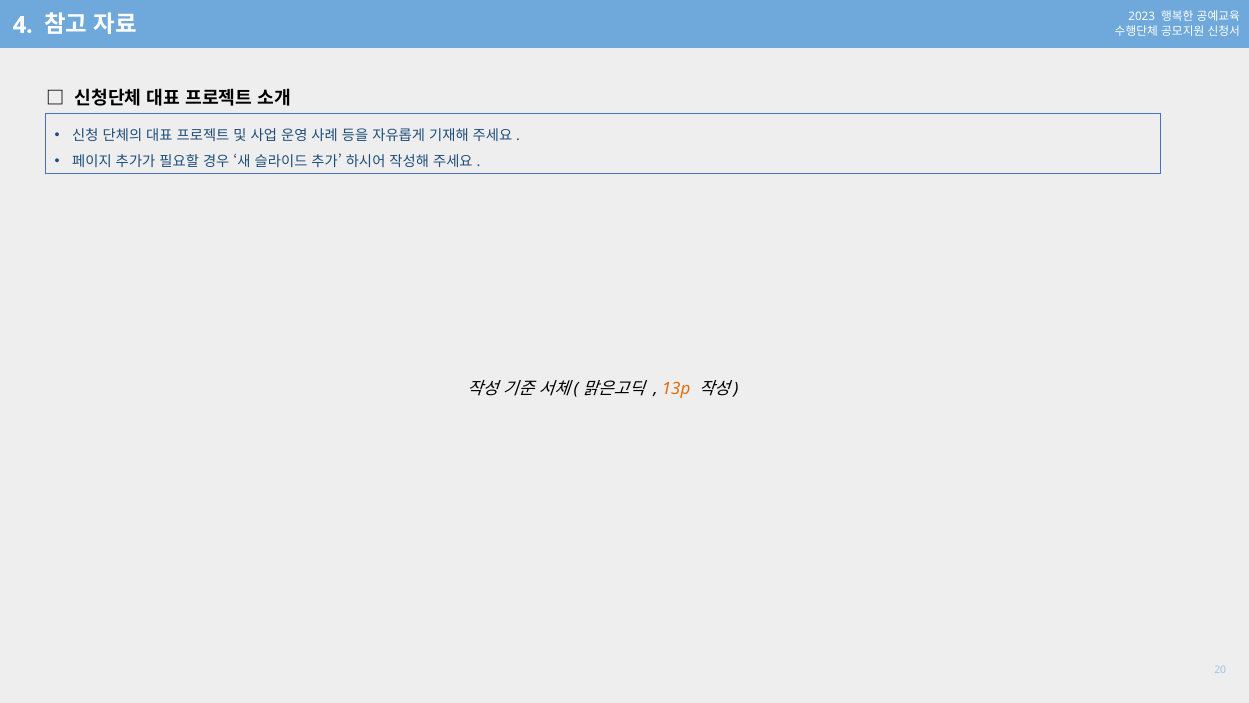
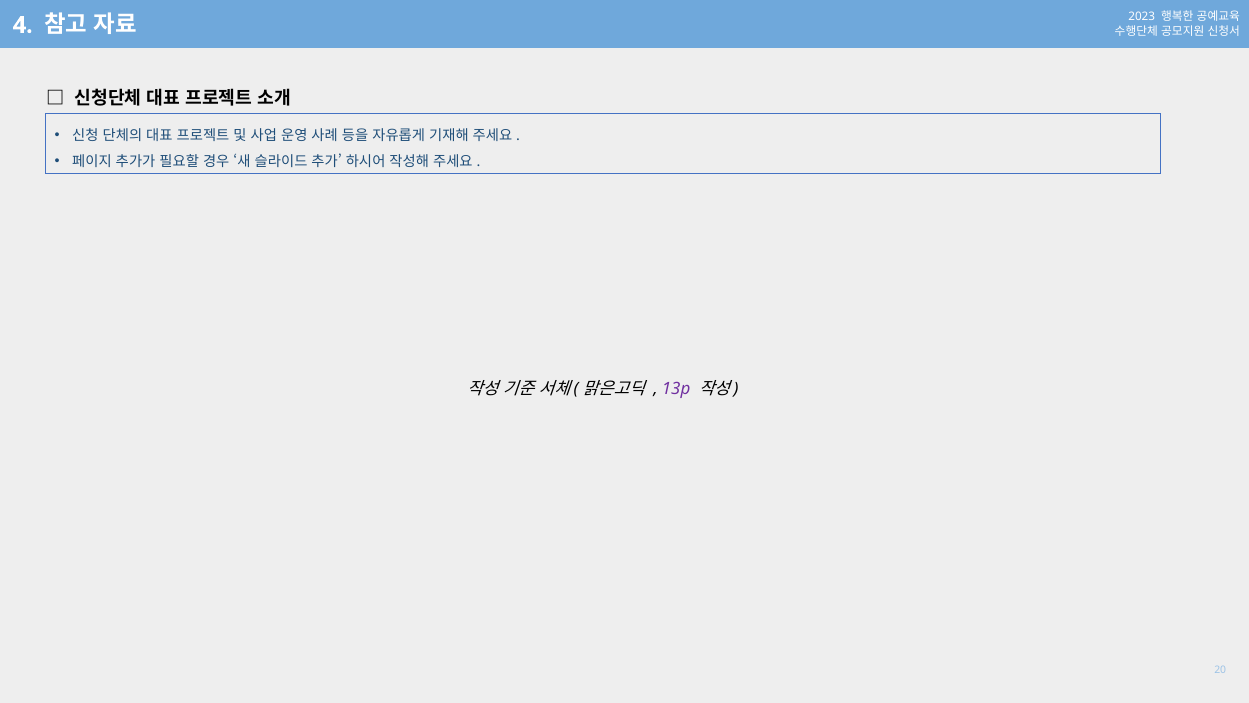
13p colour: orange -> purple
